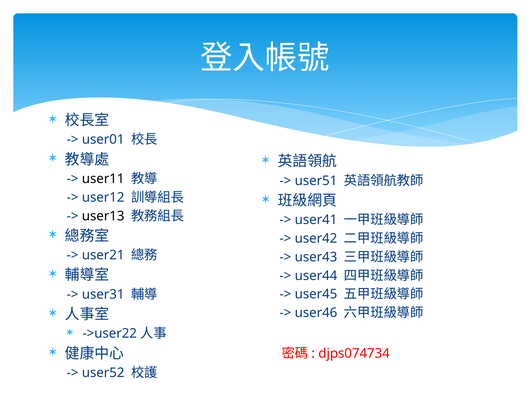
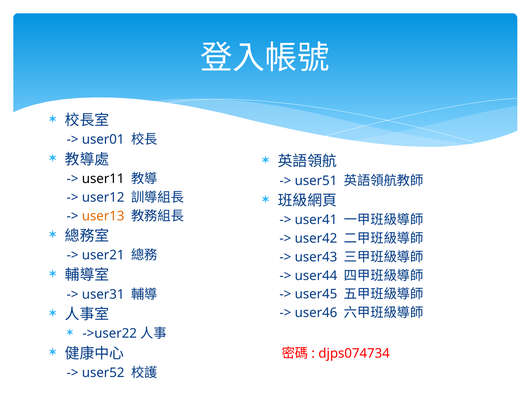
user13 colour: black -> orange
